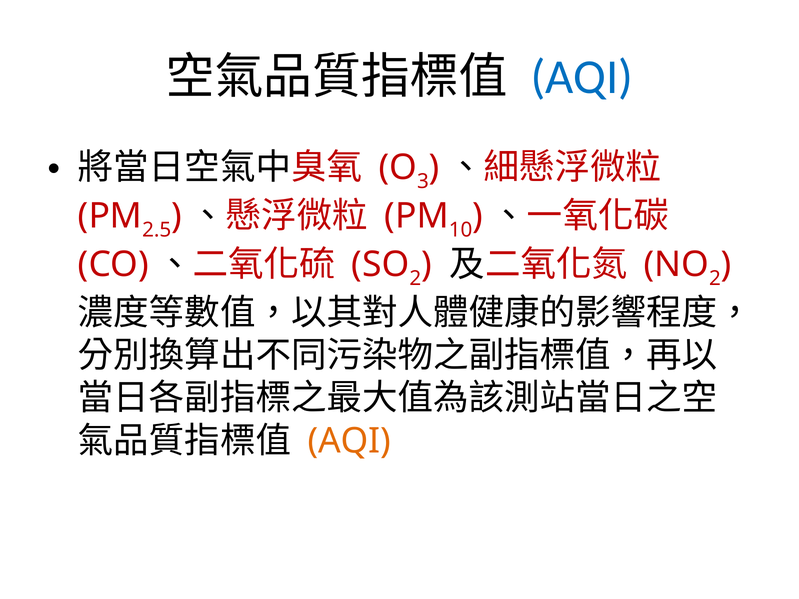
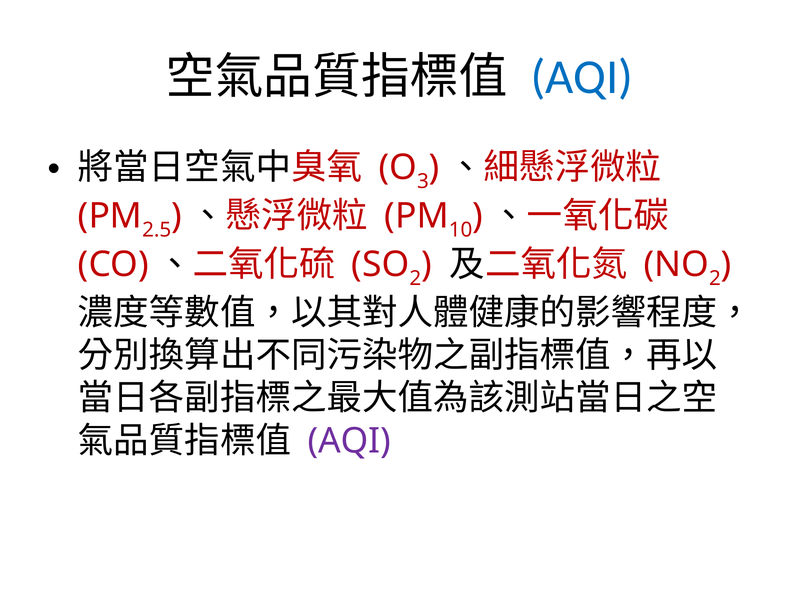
AQI at (349, 441) colour: orange -> purple
